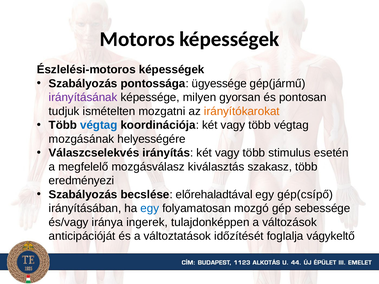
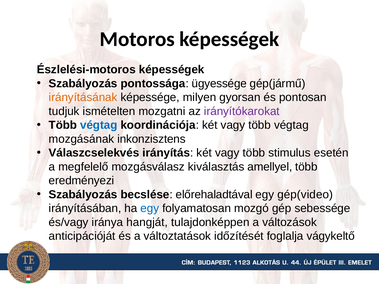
irányításának colour: purple -> orange
irányítókarokat colour: orange -> purple
helyességére: helyességére -> inkonzisztens
szakasz: szakasz -> amellyel
gép(csípő: gép(csípő -> gép(video
ingerek: ingerek -> hangját
